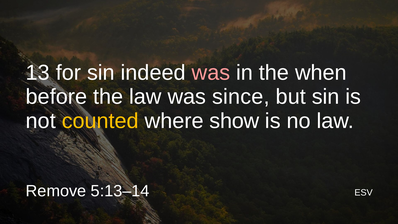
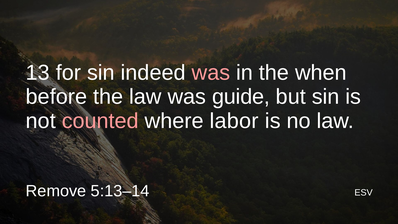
since: since -> guide
counted colour: yellow -> pink
show: show -> labor
